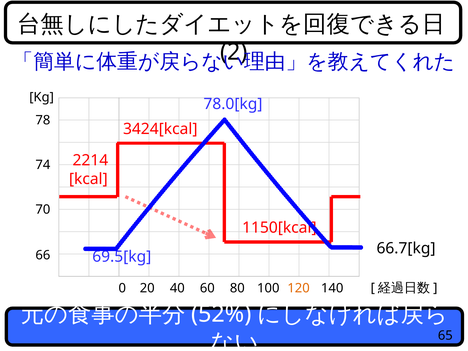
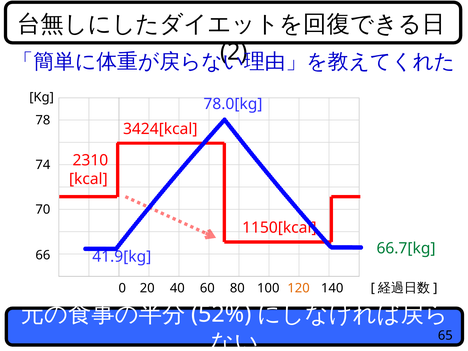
2214: 2214 -> 2310
66.7[kg colour: black -> green
69.5[kg: 69.5[kg -> 41.9[kg
